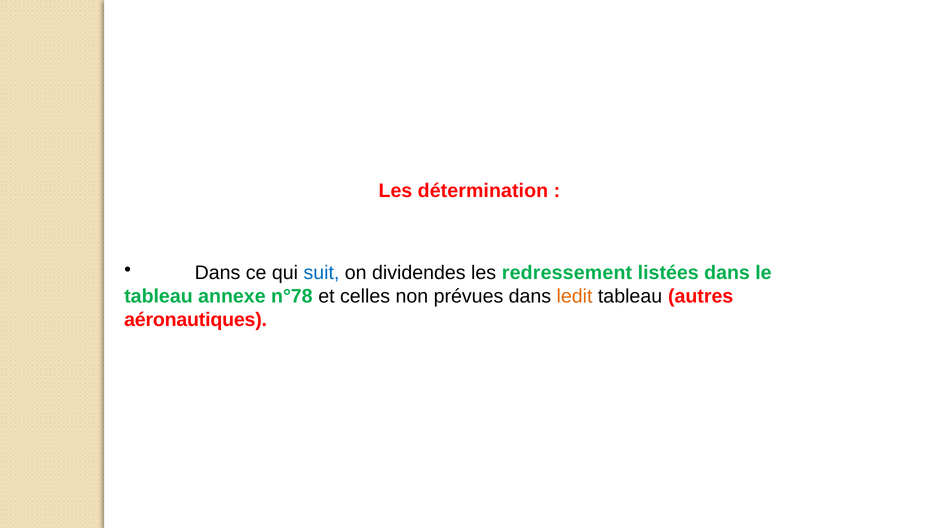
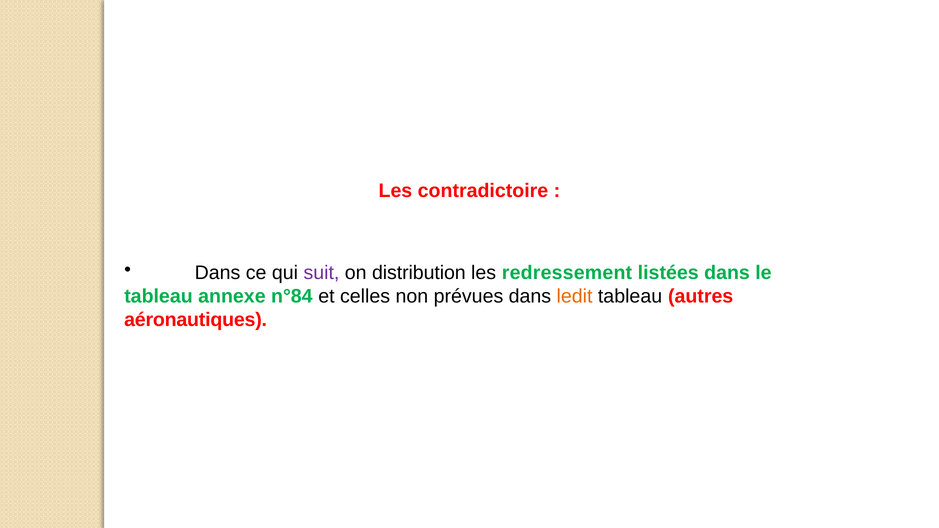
détermination: détermination -> contradictoire
suit colour: blue -> purple
dividendes: dividendes -> distribution
n°78: n°78 -> n°84
